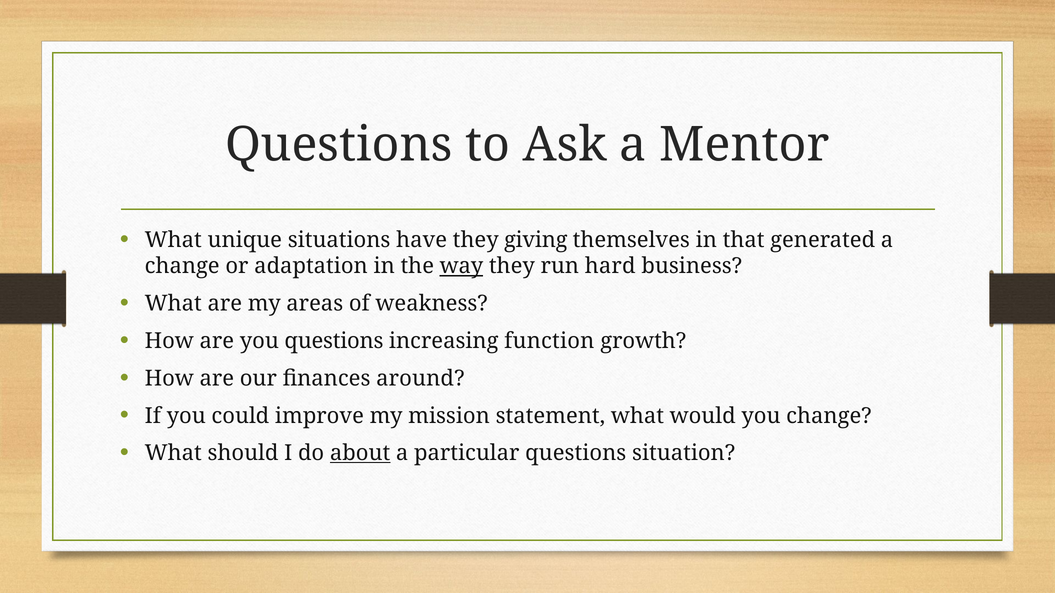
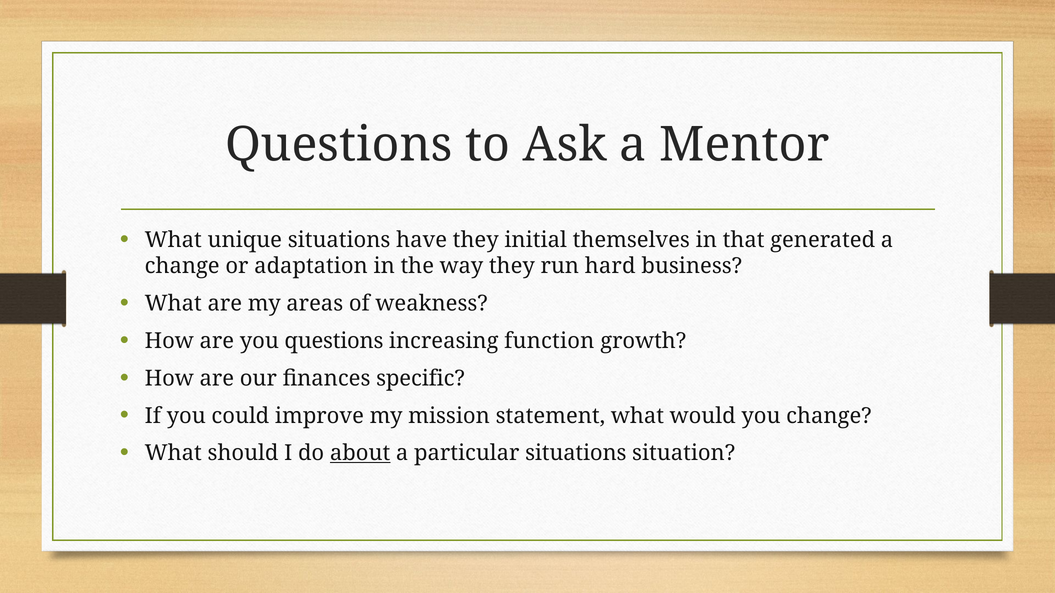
giving: giving -> initial
way underline: present -> none
around: around -> specific
particular questions: questions -> situations
